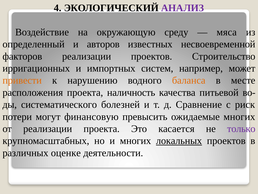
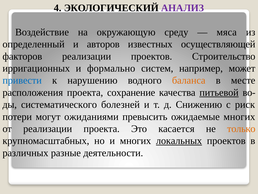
несвоевременной: несвоевременной -> осуществляющей
импортных: импортных -> формально
привести colour: orange -> blue
наличность: наличность -> сохранение
питьевой underline: none -> present
Сравнение: Сравнение -> Снижению
финансовую: финансовую -> ожиданиями
только colour: purple -> orange
оценке: оценке -> разные
